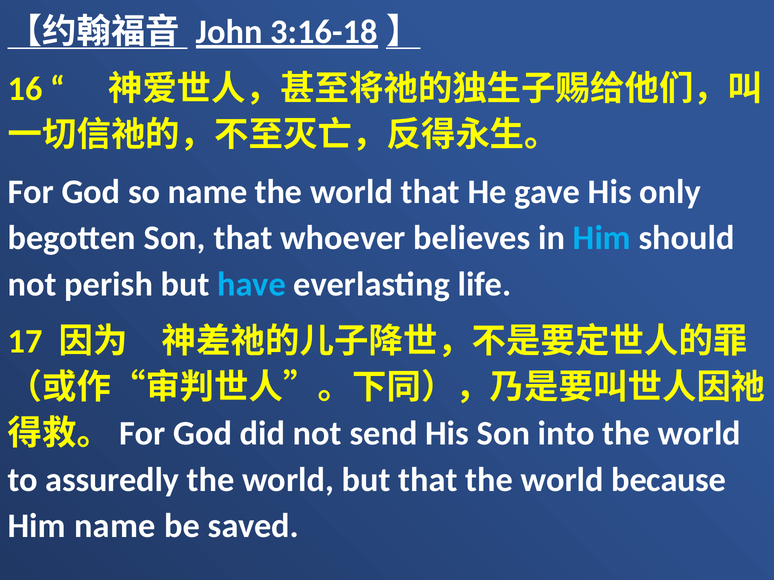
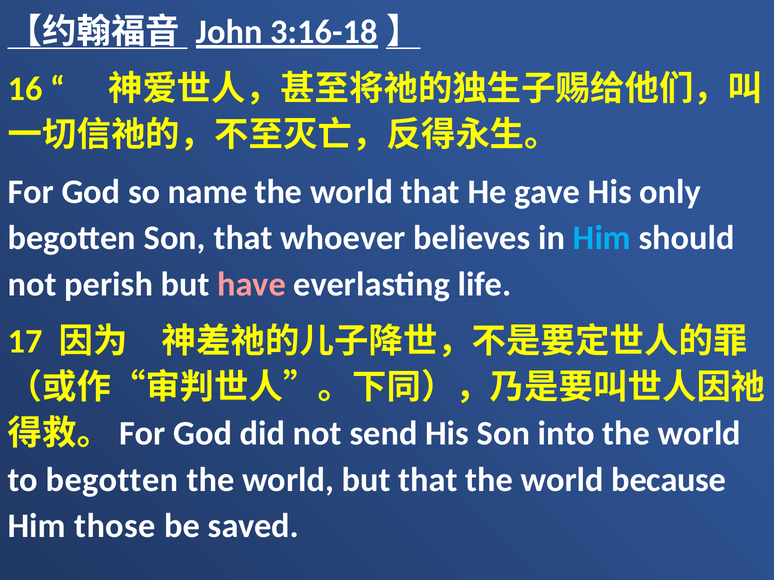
have colour: light blue -> pink
to assuredly: assuredly -> begotten
Him name: name -> those
